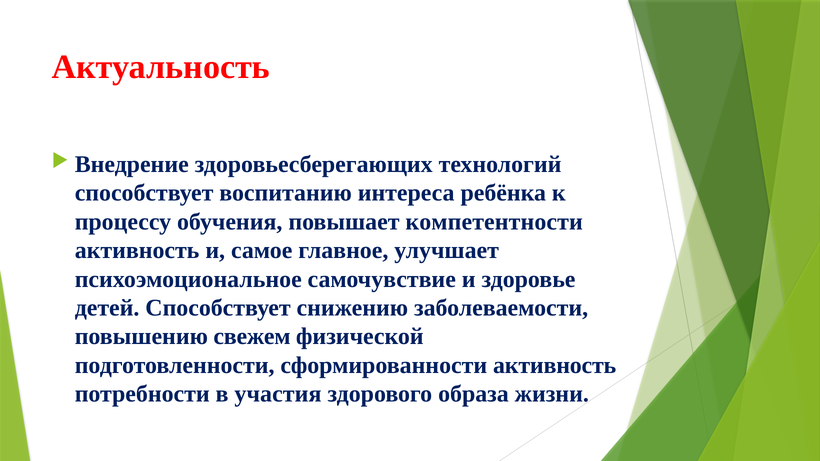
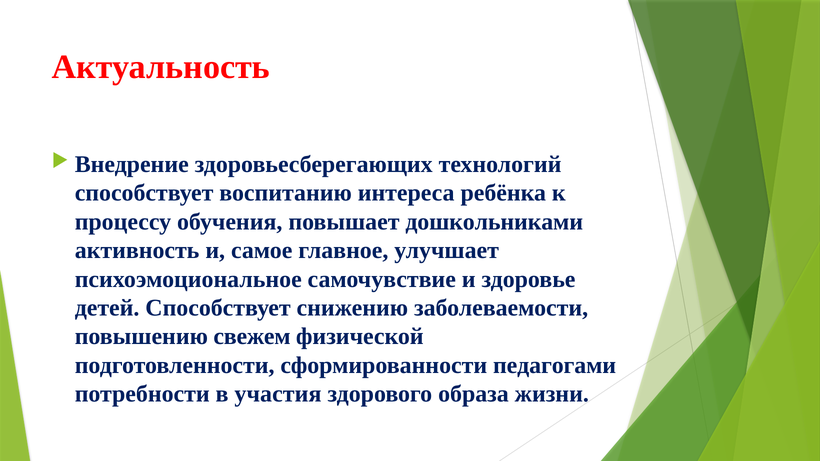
компетентности: компетентности -> дошкольниками
сформированности активность: активность -> педагогами
